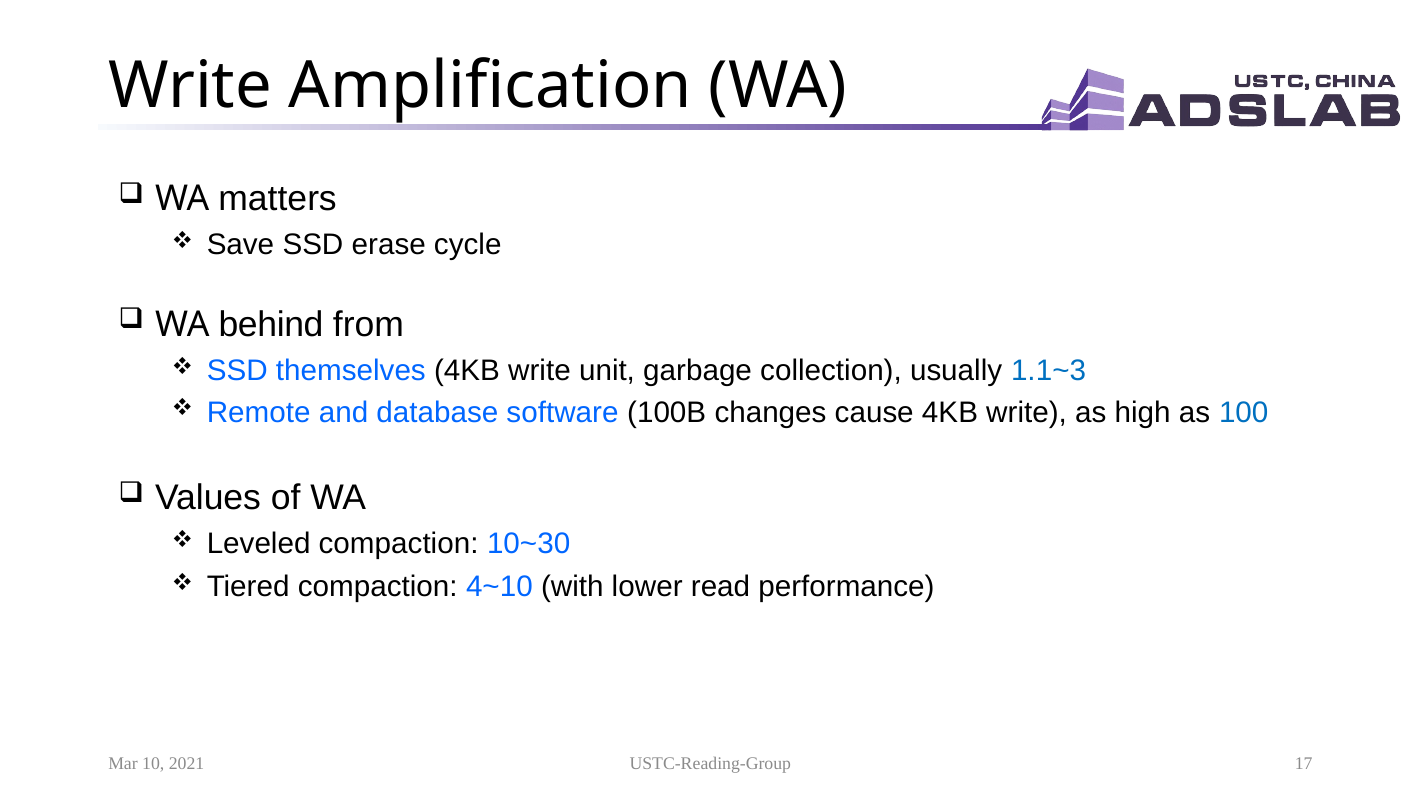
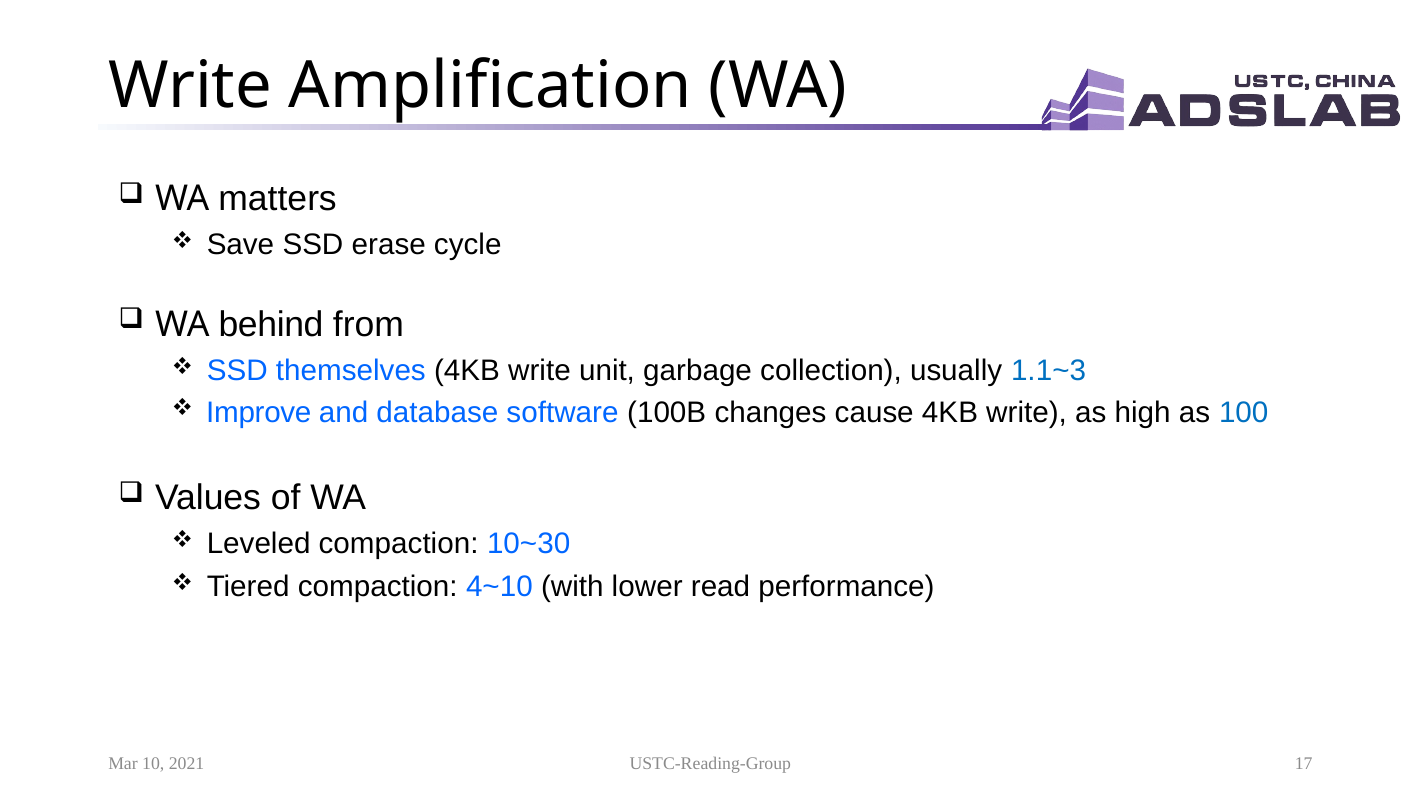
Remote: Remote -> Improve
